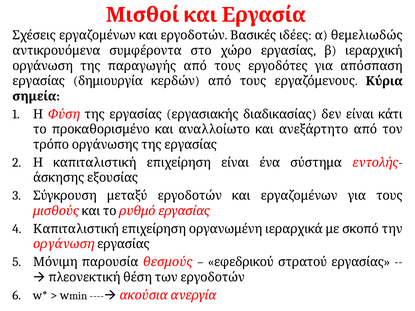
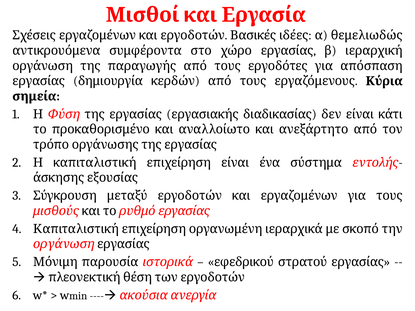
θεσμούς: θεσμούς -> ιστορικά
